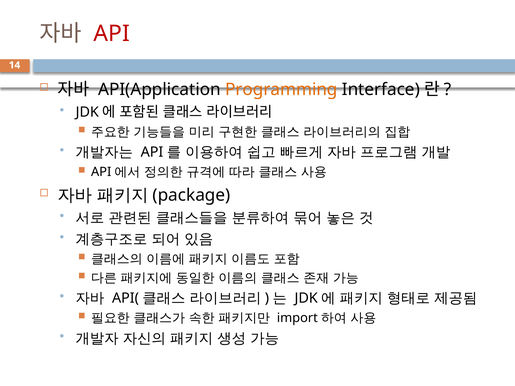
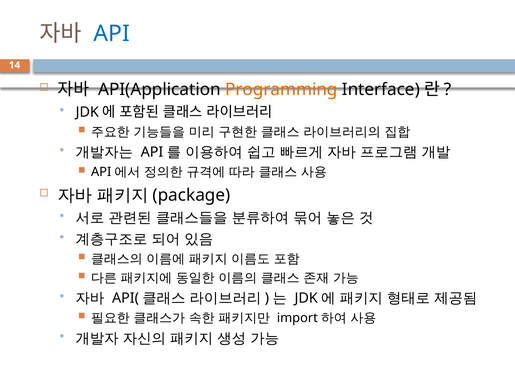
API colour: red -> blue
